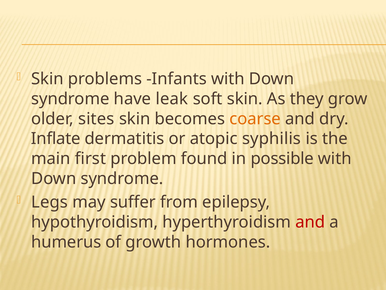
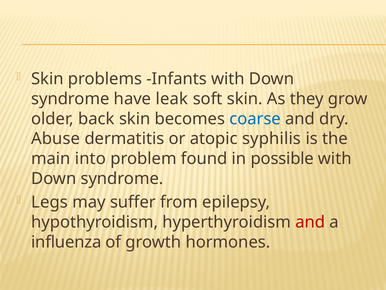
sites: sites -> back
coarse colour: orange -> blue
Inflate: Inflate -> Abuse
first: first -> into
humerus: humerus -> influenza
